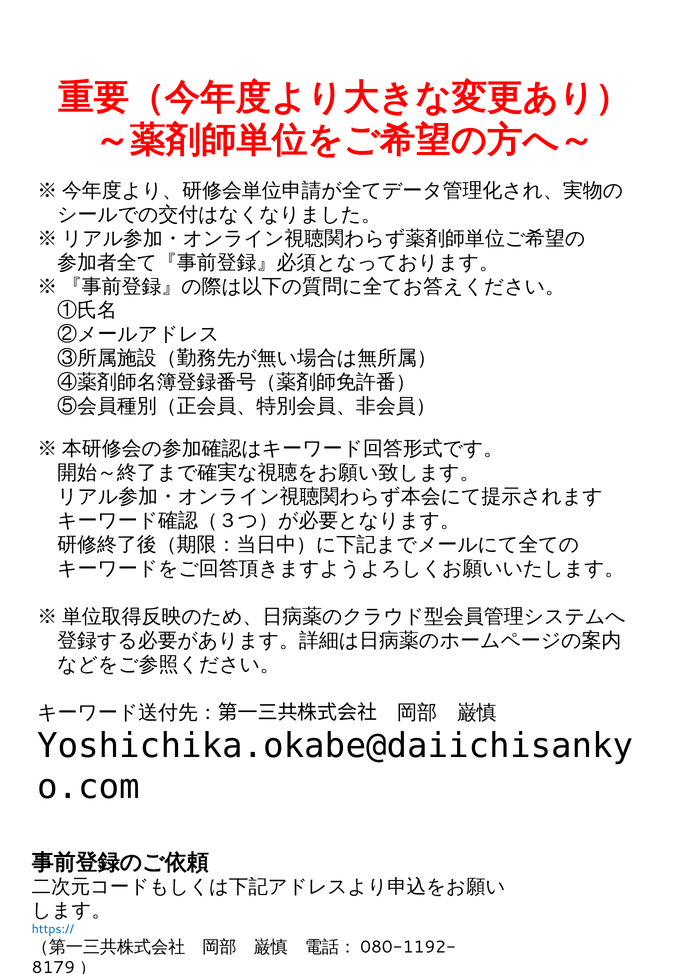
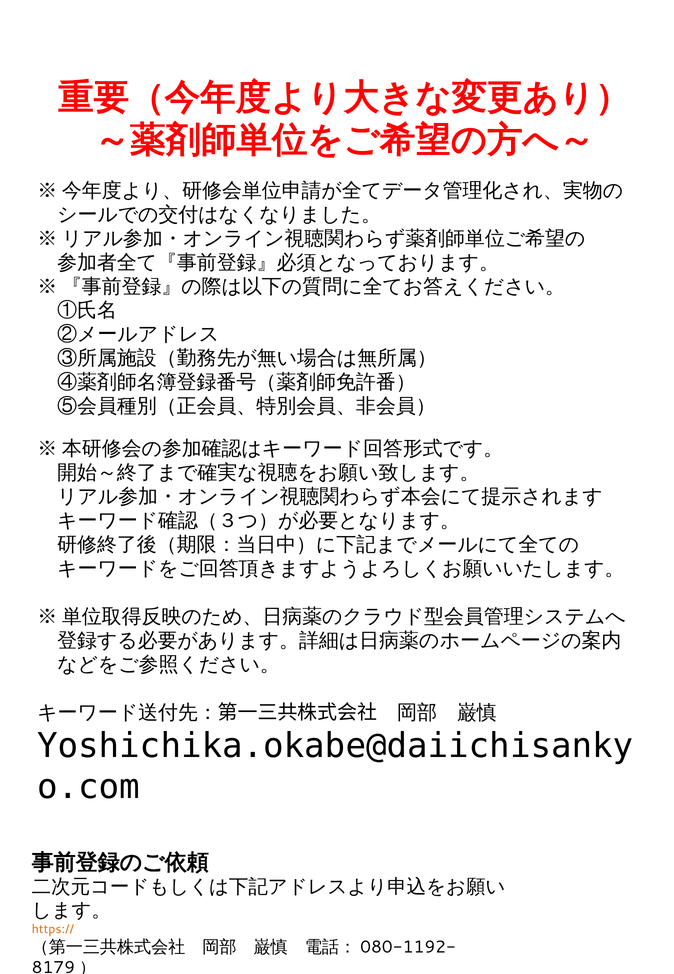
https:// colour: blue -> orange
